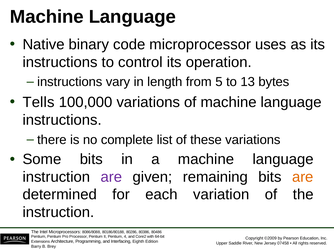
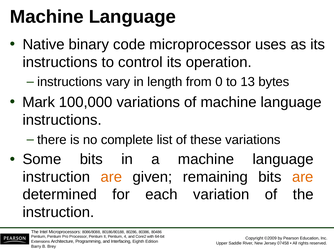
5: 5 -> 0
Tells: Tells -> Mark
are at (111, 177) colour: purple -> orange
